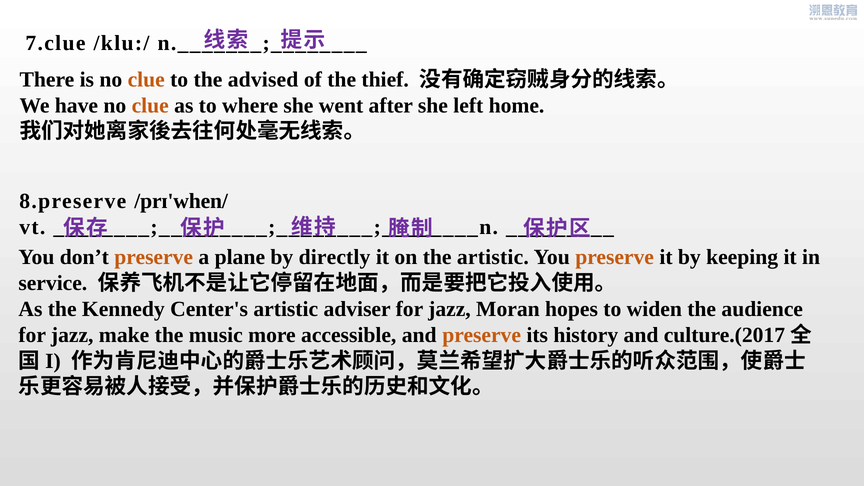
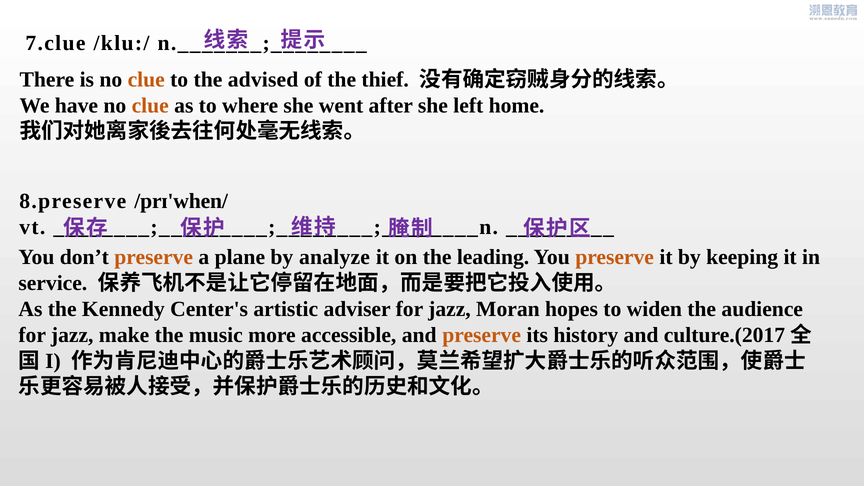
directly: directly -> analyze
the artistic: artistic -> leading
